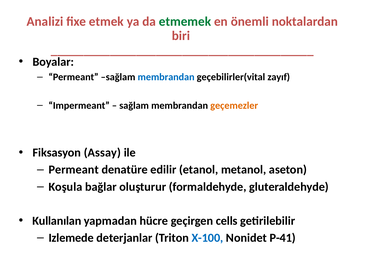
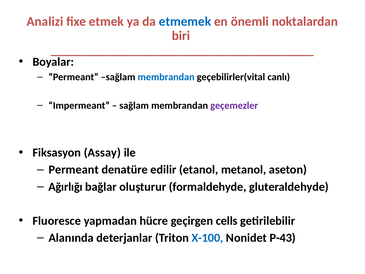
etmemek colour: green -> blue
zayıf: zayıf -> canlı
geçemezler colour: orange -> purple
Koşula: Koşula -> Ağırlığı
Kullanılan: Kullanılan -> Fluoresce
Izlemede: Izlemede -> Alanında
P-41: P-41 -> P-43
